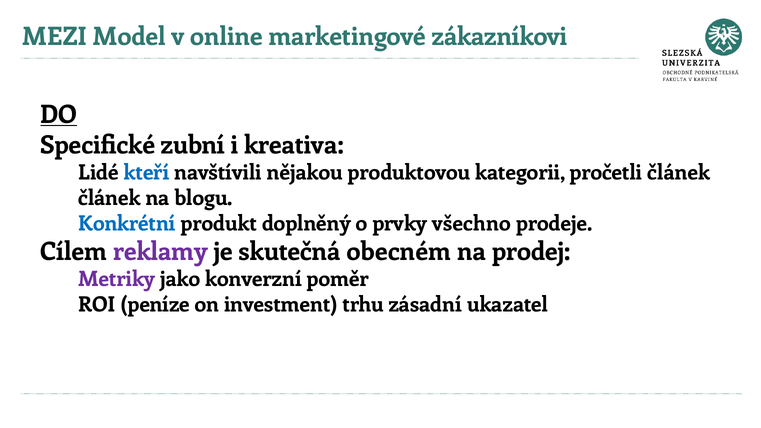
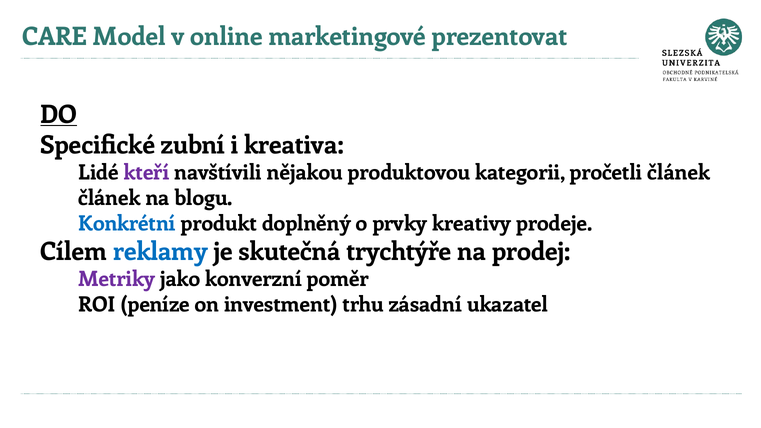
MEZI: MEZI -> CARE
zákazníkovi: zákazníkovi -> prezentovat
kteří colour: blue -> purple
všechno: všechno -> kreativy
reklamy colour: purple -> blue
obecném: obecném -> trychtýře
